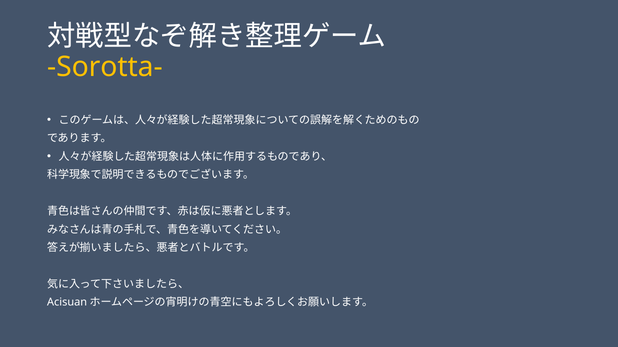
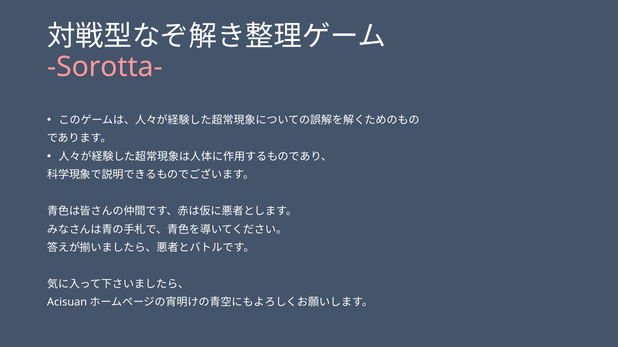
Sorotta- colour: yellow -> pink
